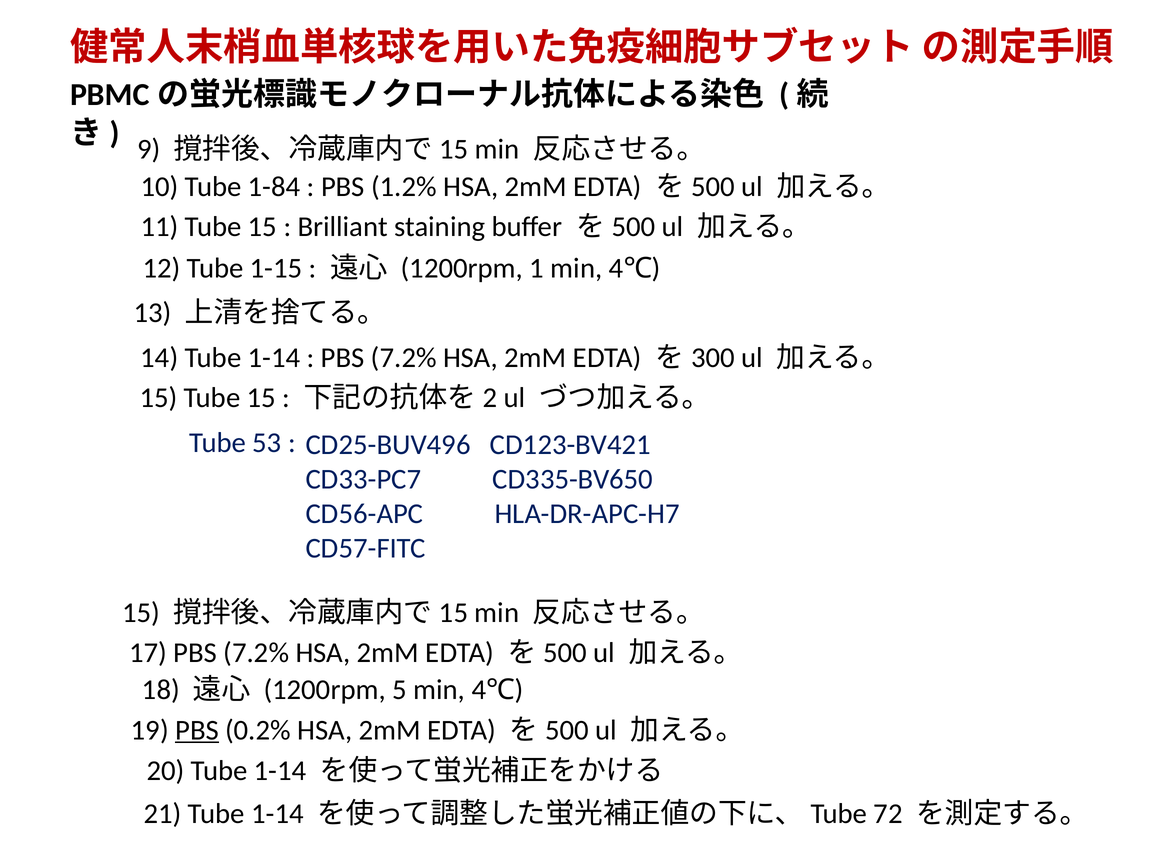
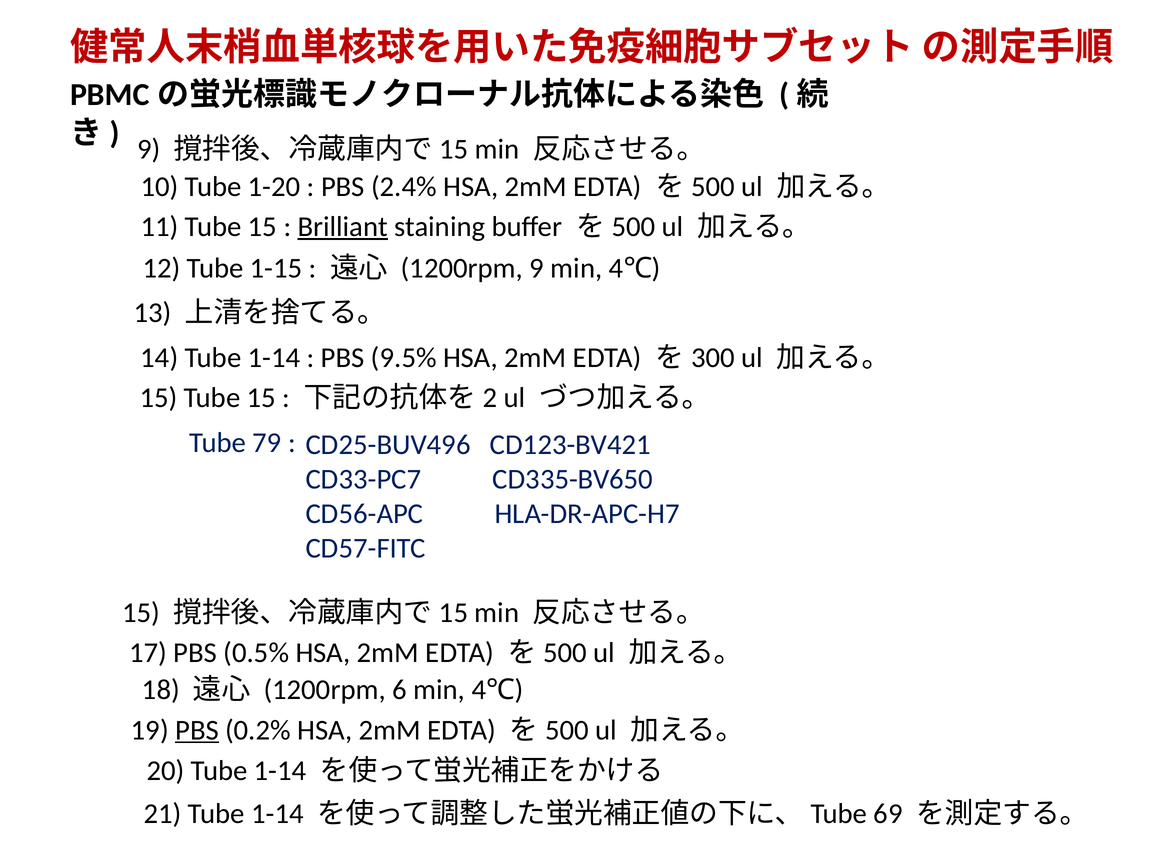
1-84: 1-84 -> 1-20
1.2%: 1.2% -> 2.4%
Brilliant underline: none -> present
1200rpm 1: 1 -> 9
7.2% at (404, 358): 7.2% -> 9.5%
53: 53 -> 79
17 PBS 7.2%: 7.2% -> 0.5%
5: 5 -> 6
72: 72 -> 69
